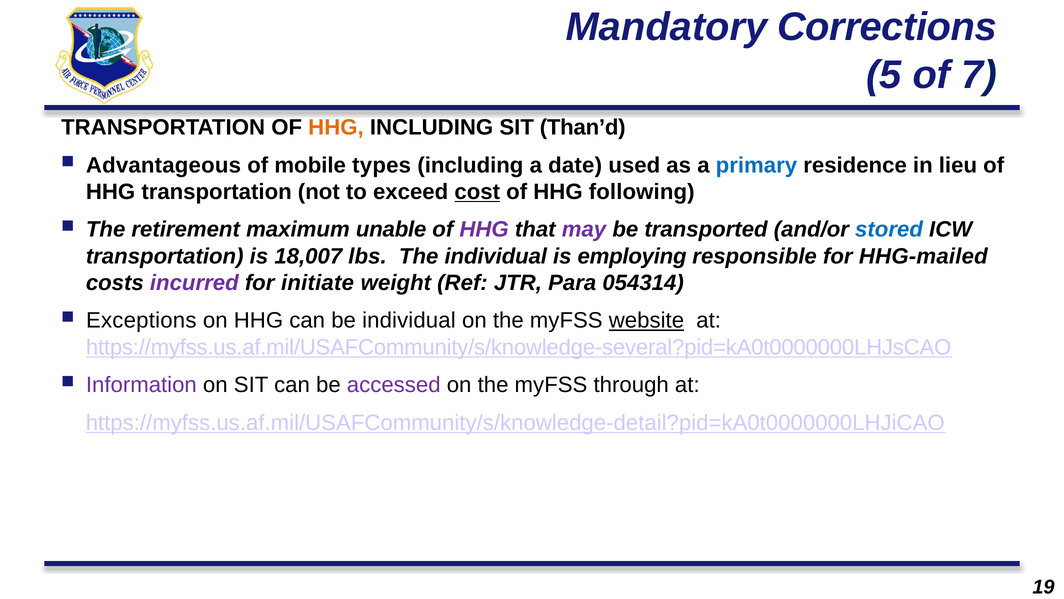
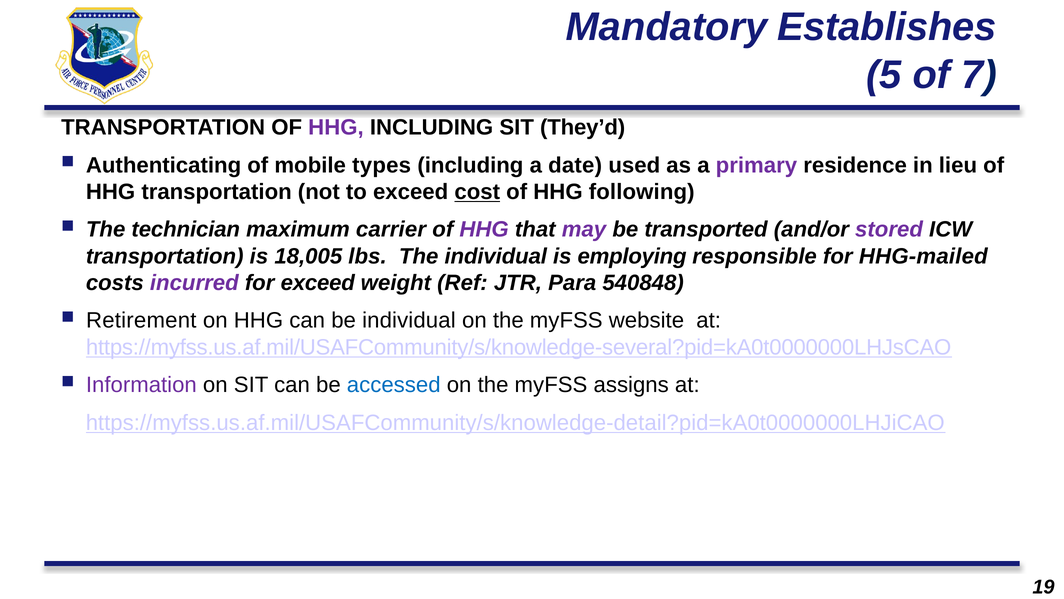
Corrections: Corrections -> Establishes
HHG at (336, 127) colour: orange -> purple
Than’d: Than’d -> They’d
Advantageous: Advantageous -> Authenticating
primary colour: blue -> purple
retirement: retirement -> technician
unable: unable -> carrier
stored colour: blue -> purple
18,007: 18,007 -> 18,005
for initiate: initiate -> exceed
054314: 054314 -> 540848
Exceptions: Exceptions -> Retirement
website underline: present -> none
accessed colour: purple -> blue
through: through -> assigns
